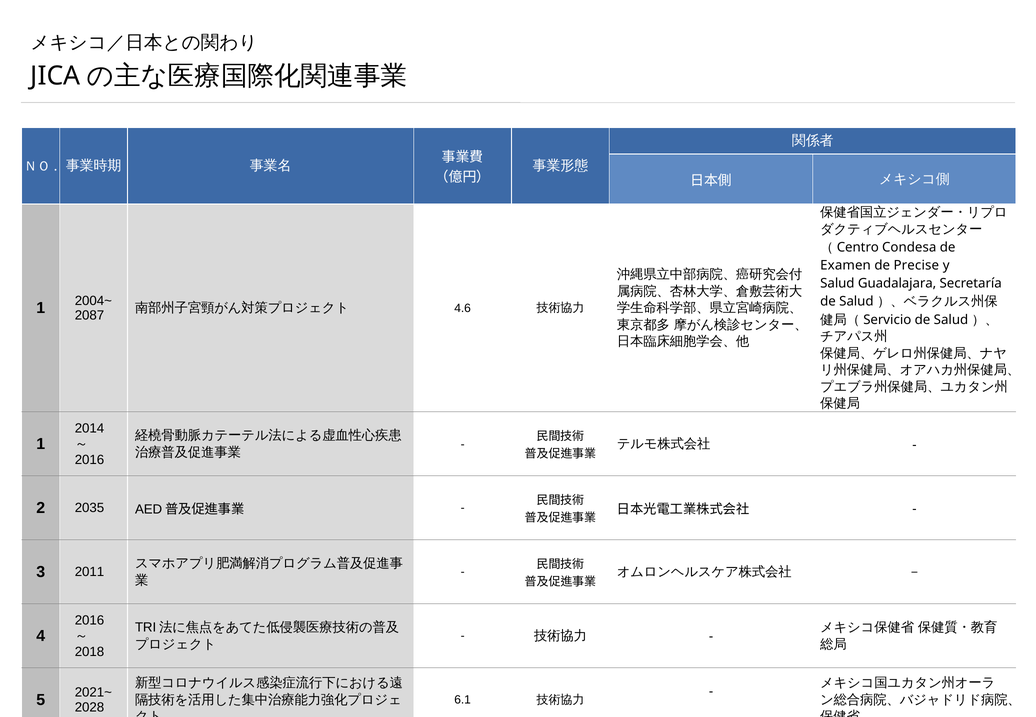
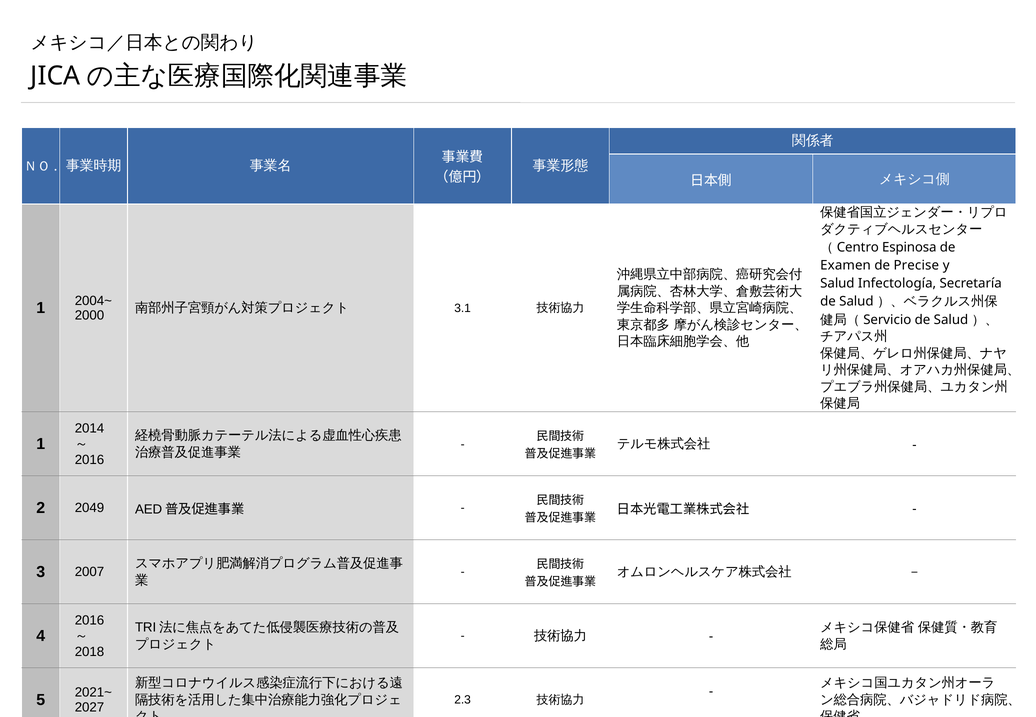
Condesa: Condesa -> Espinosa
Guadalajara: Guadalajara -> Infectología
2087: 2087 -> 2000
4.6: 4.6 -> 3.1
2035: 2035 -> 2049
2011: 2011 -> 2007
6.1: 6.1 -> 2.3
2028: 2028 -> 2027
